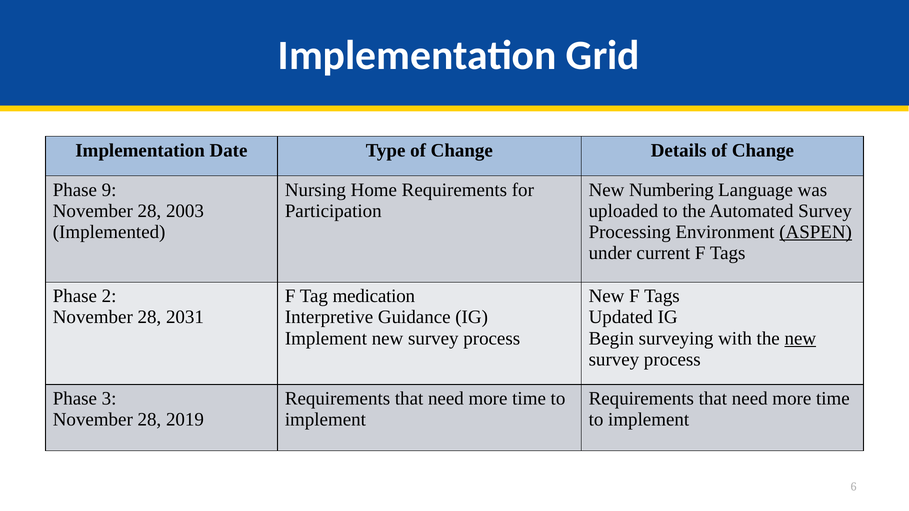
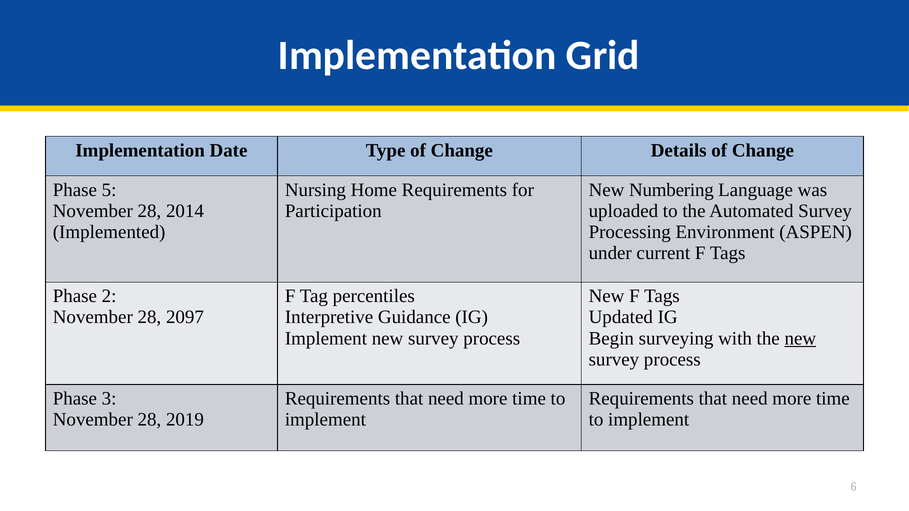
9: 9 -> 5
2003: 2003 -> 2014
ASPEN underline: present -> none
medication: medication -> percentiles
2031: 2031 -> 2097
